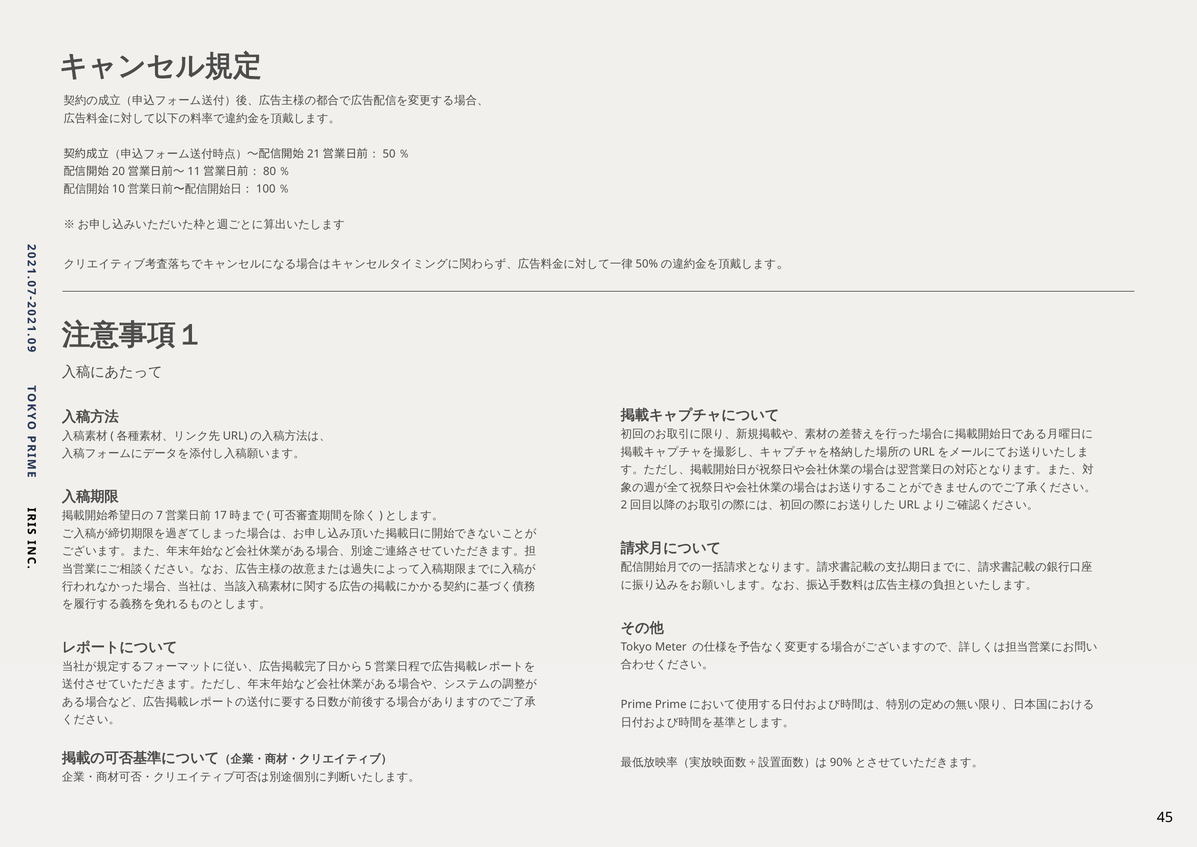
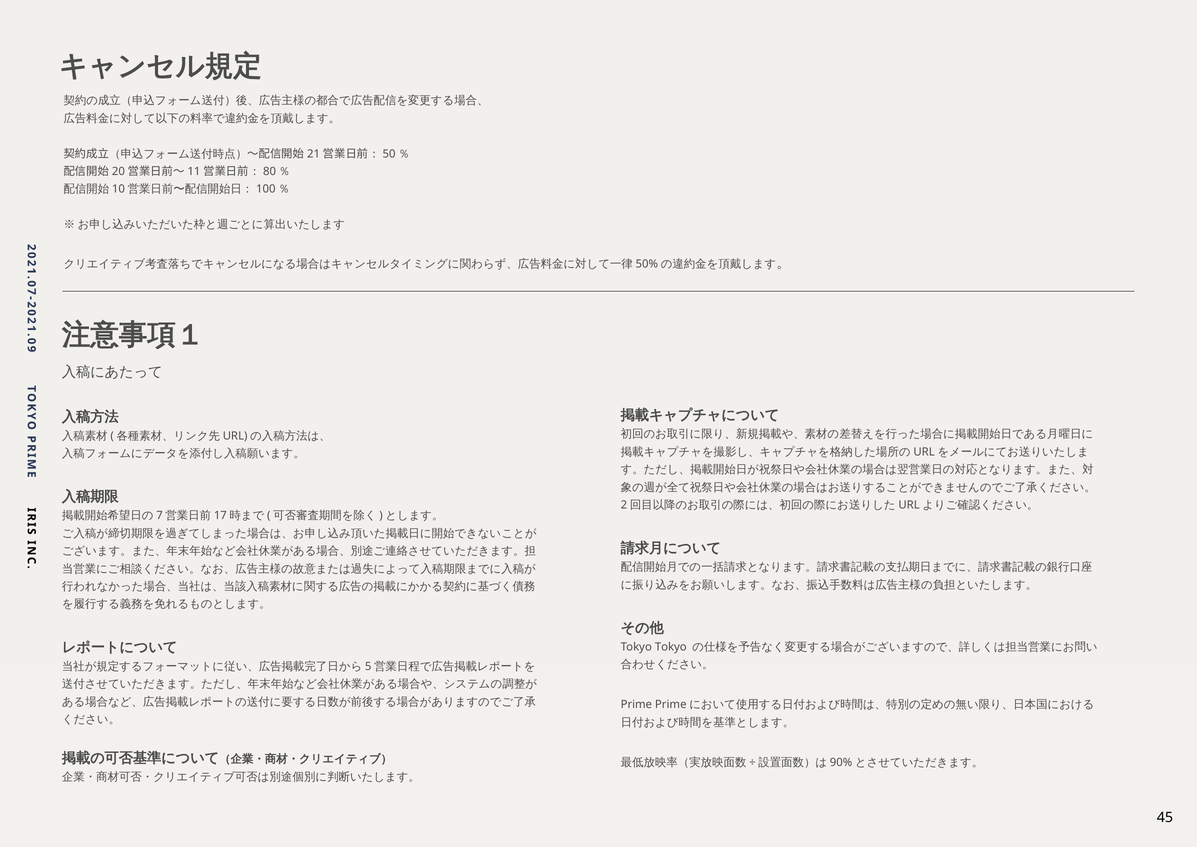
Tokyo Meter: Meter -> Tokyo
